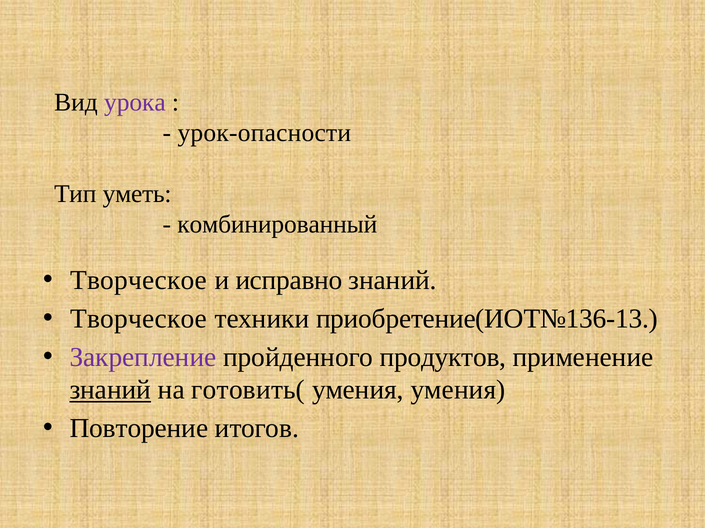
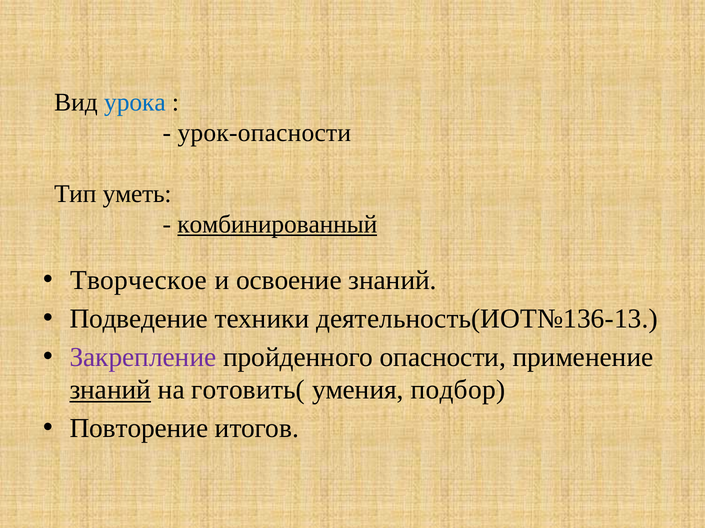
урока colour: purple -> blue
комбинированный underline: none -> present
исправно: исправно -> освоение
Творческое at (138, 319): Творческое -> Подведение
приобретение(ИОТ№136-13: приобретение(ИОТ№136-13 -> деятельность(ИОТ№136-13
продуктов: продуктов -> опасности
умения умения: умения -> подбор
